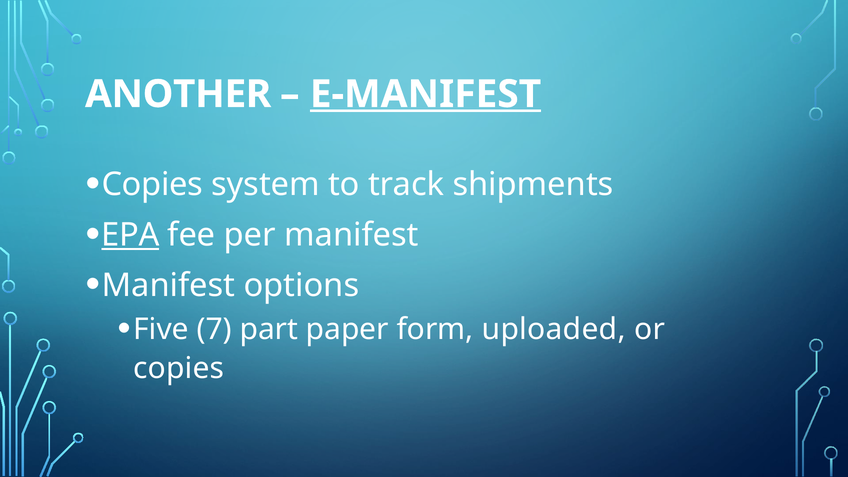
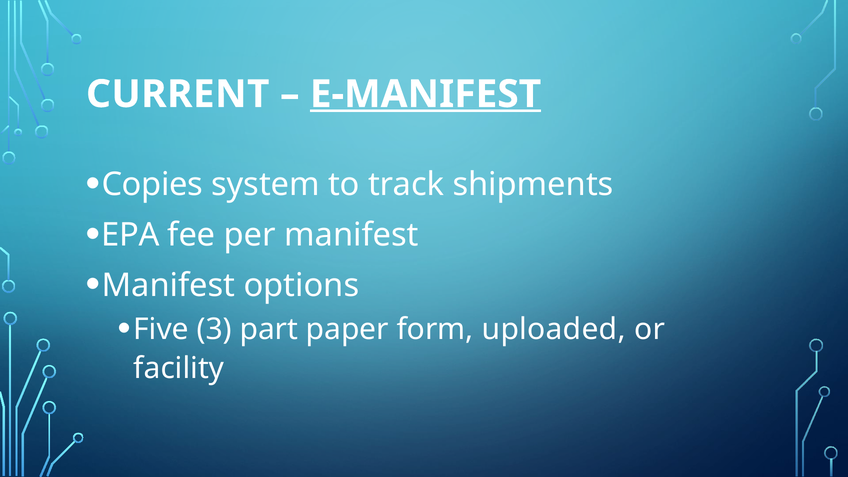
ANOTHER: ANOTHER -> CURRENT
EPA underline: present -> none
7: 7 -> 3
copies at (179, 368): copies -> facility
